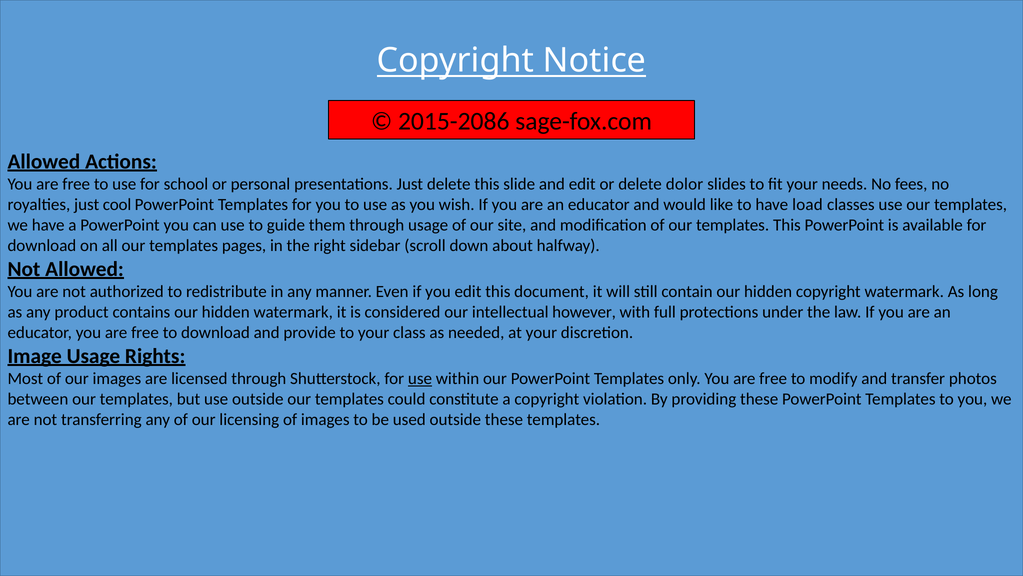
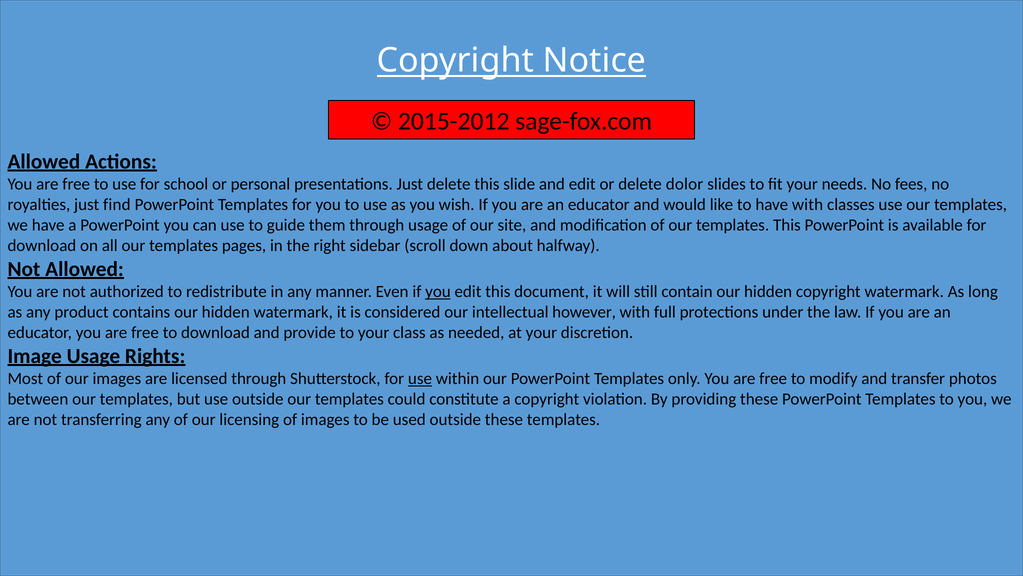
2015-2086: 2015-2086 -> 2015-2012
cool: cool -> find
have load: load -> with
you at (438, 291) underline: none -> present
